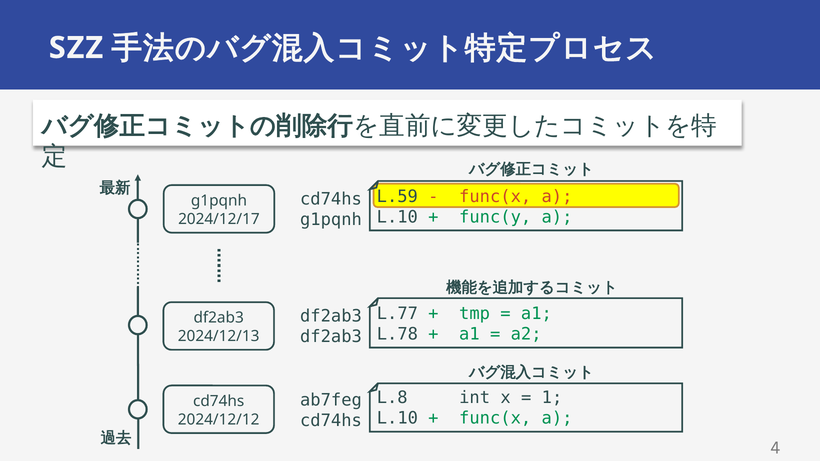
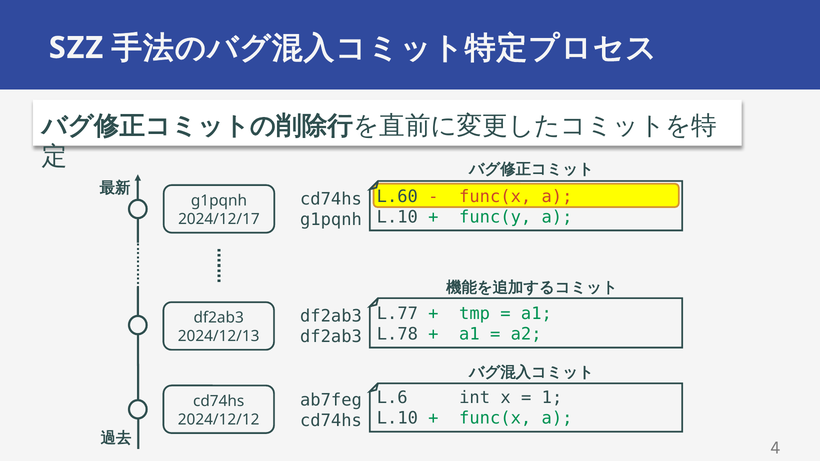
L.59: L.59 -> L.60
L.8: L.8 -> L.6
